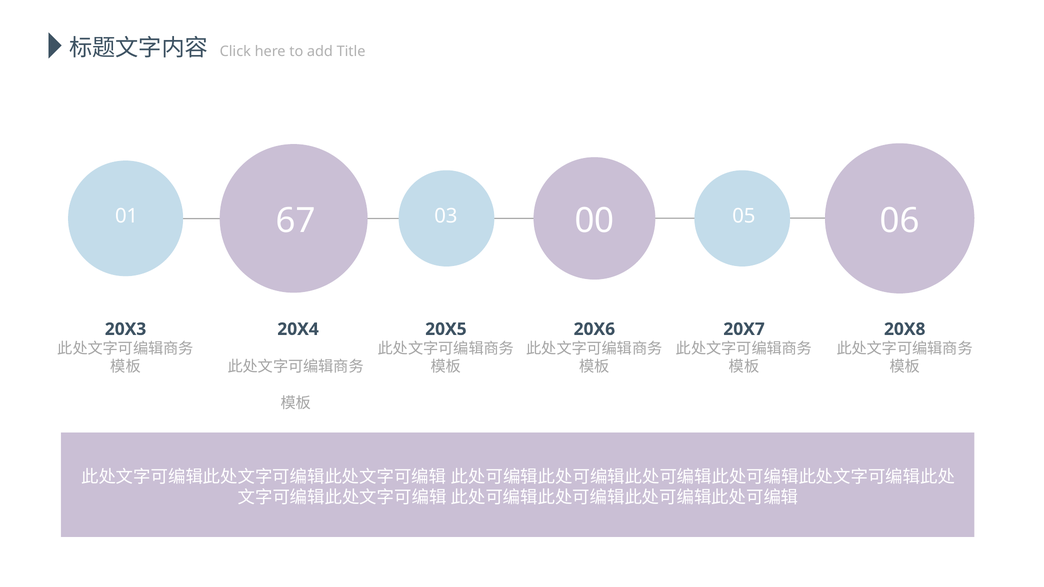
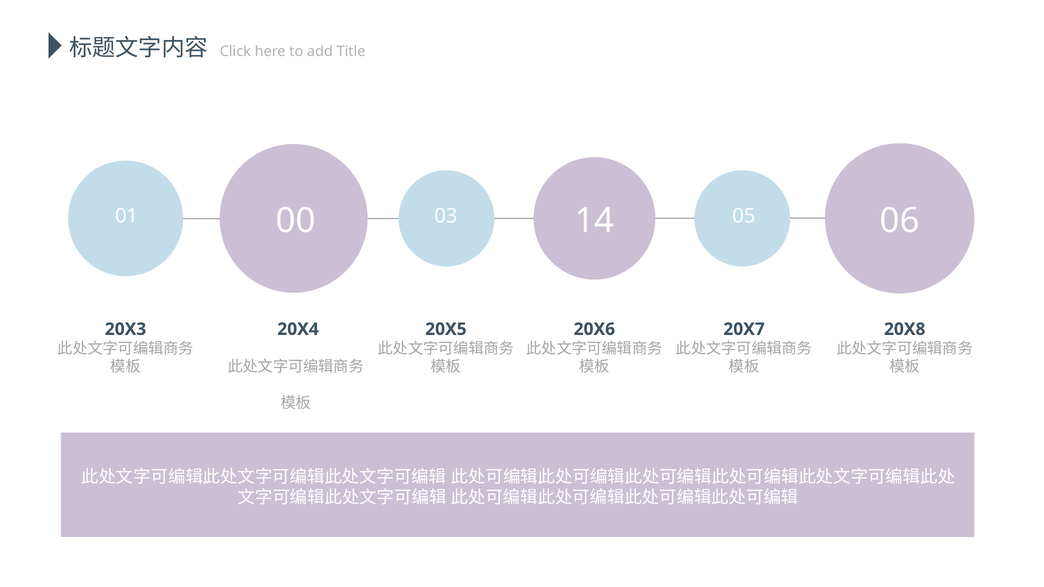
67: 67 -> 00
00: 00 -> 14
